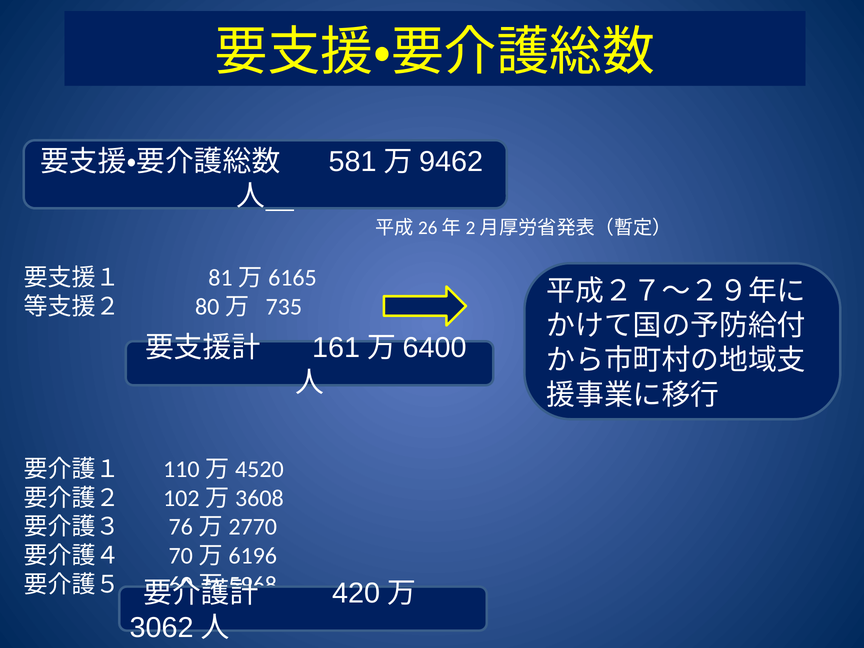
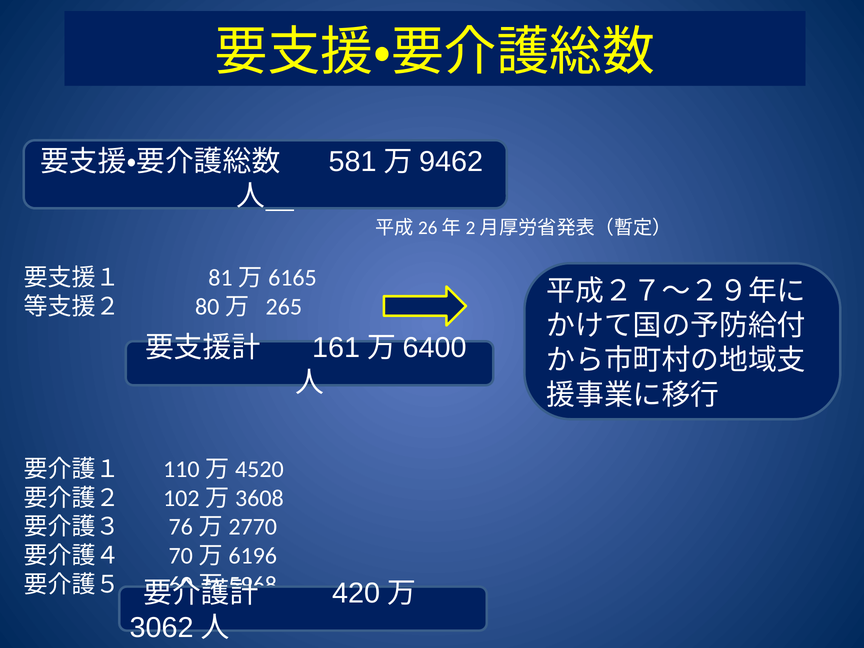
735: 735 -> 265
